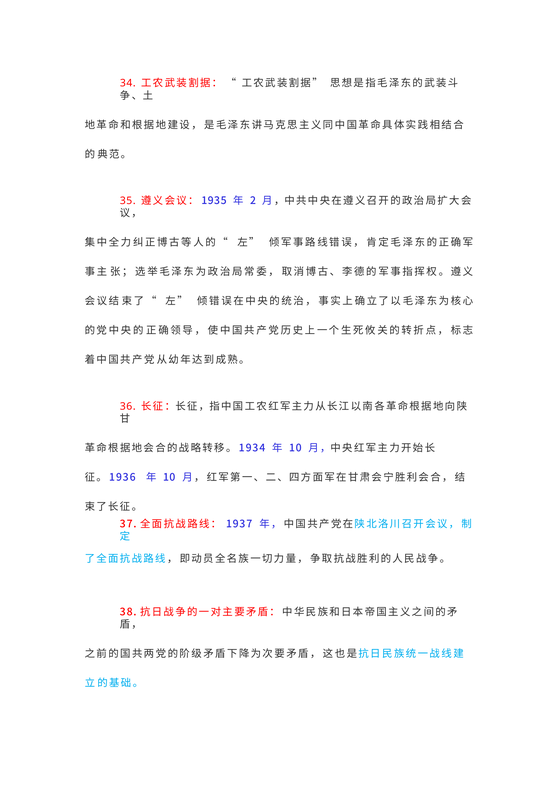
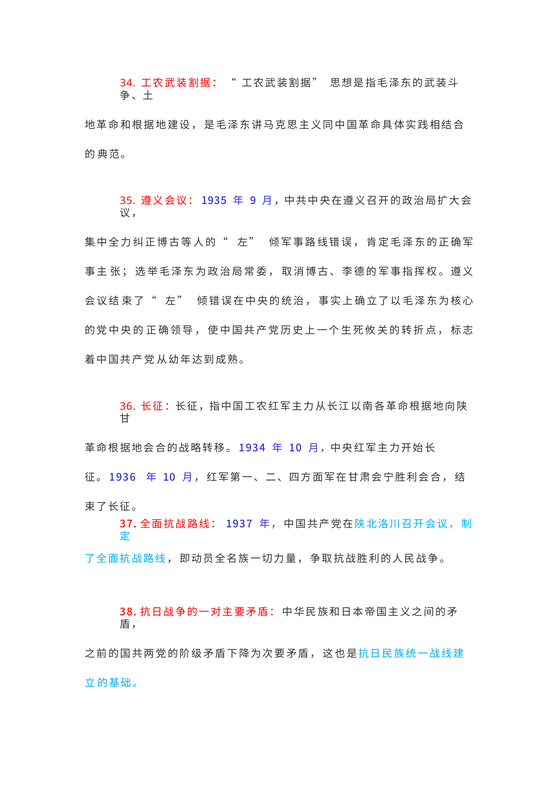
2: 2 -> 9
